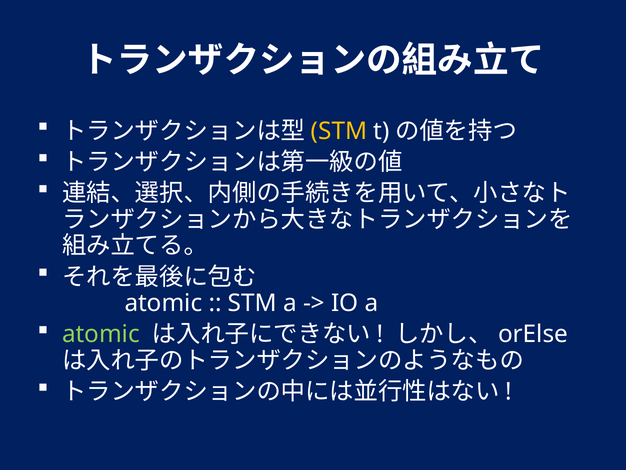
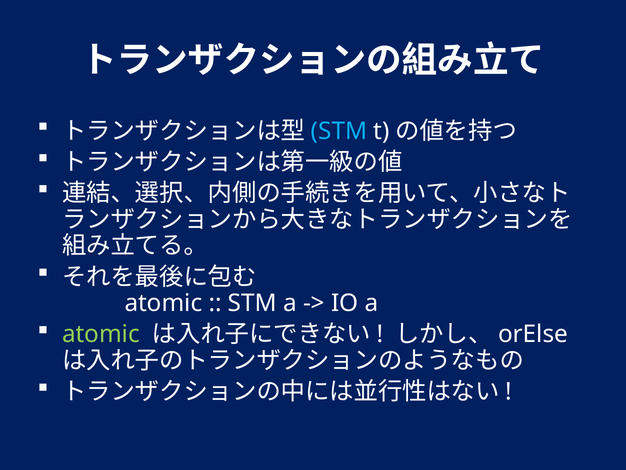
STM at (339, 131) colour: yellow -> light blue
